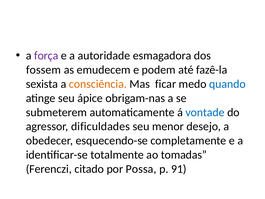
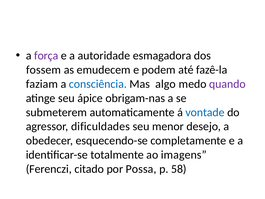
sexista: sexista -> faziam
consciência colour: orange -> blue
ficar: ficar -> algo
quando colour: blue -> purple
tomadas: tomadas -> imagens
91: 91 -> 58
